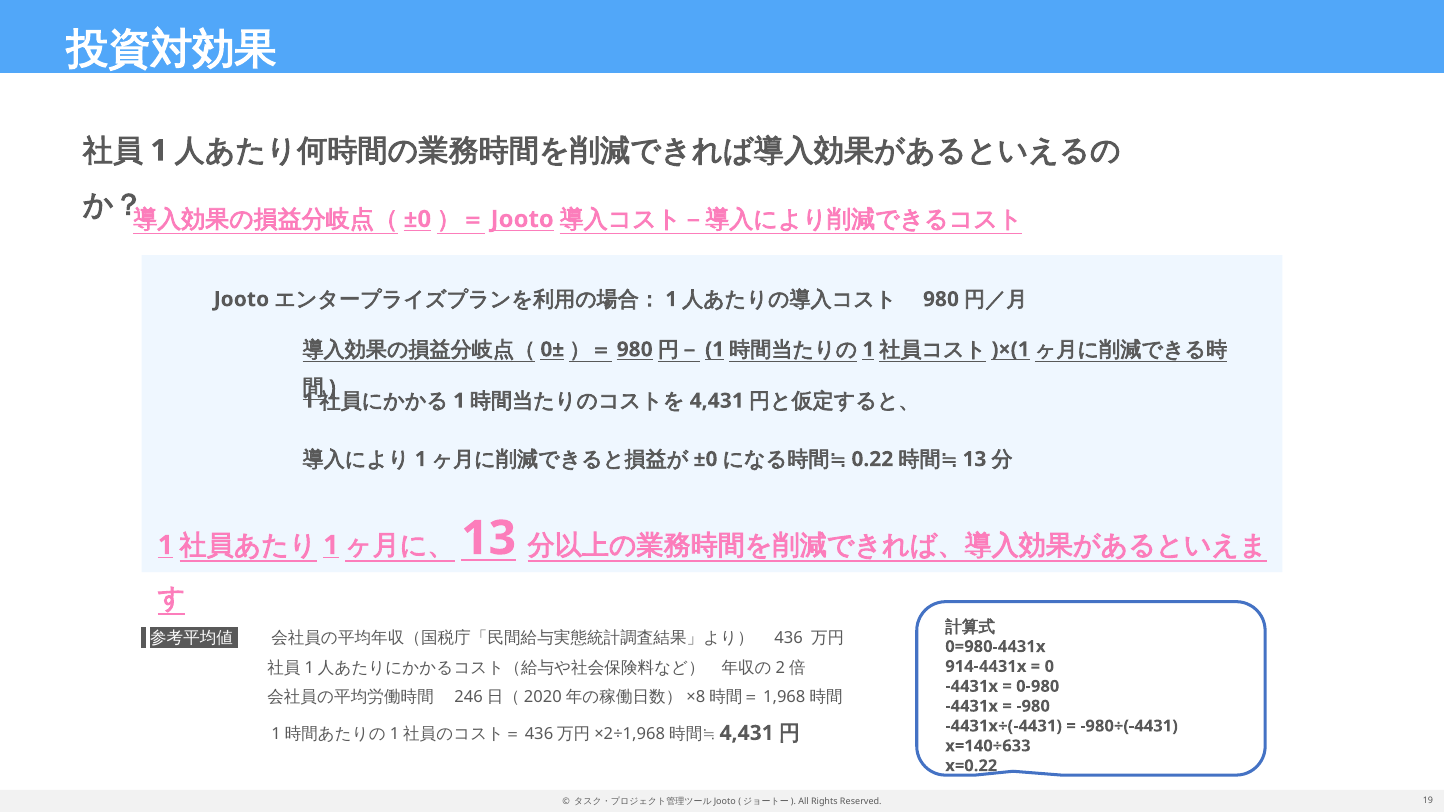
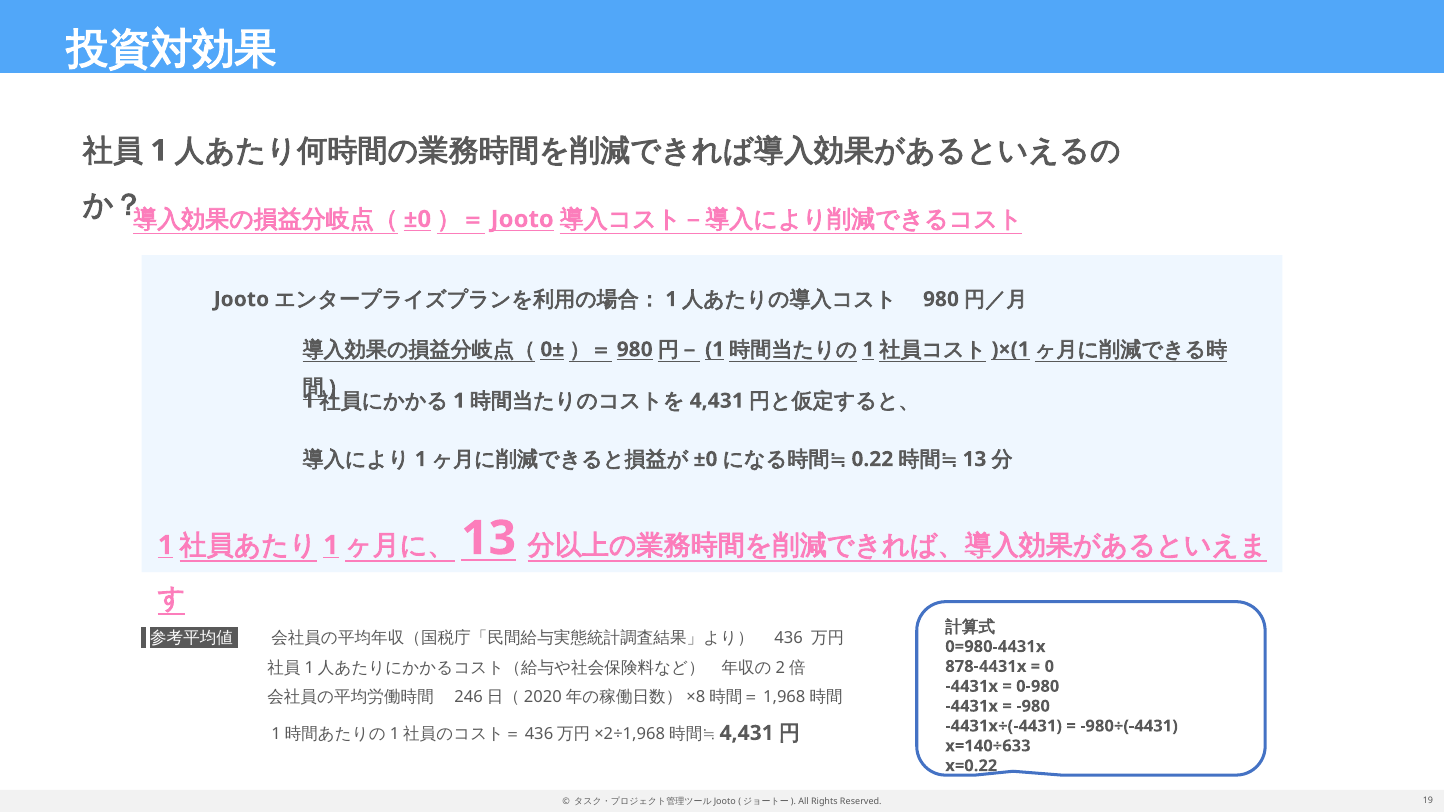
914-4431x: 914-4431x -> 878-4431x
